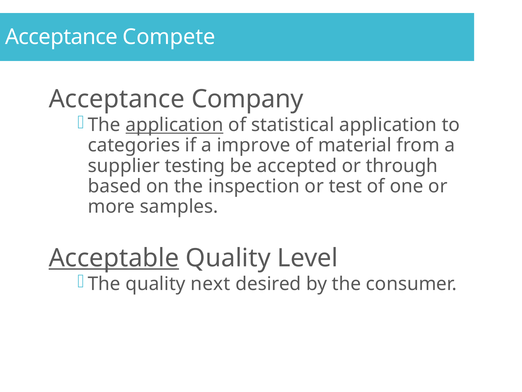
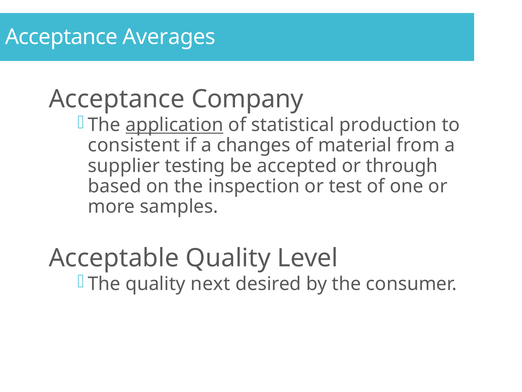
Compete: Compete -> Averages
statistical application: application -> production
categories: categories -> consistent
improve: improve -> changes
Acceptable underline: present -> none
